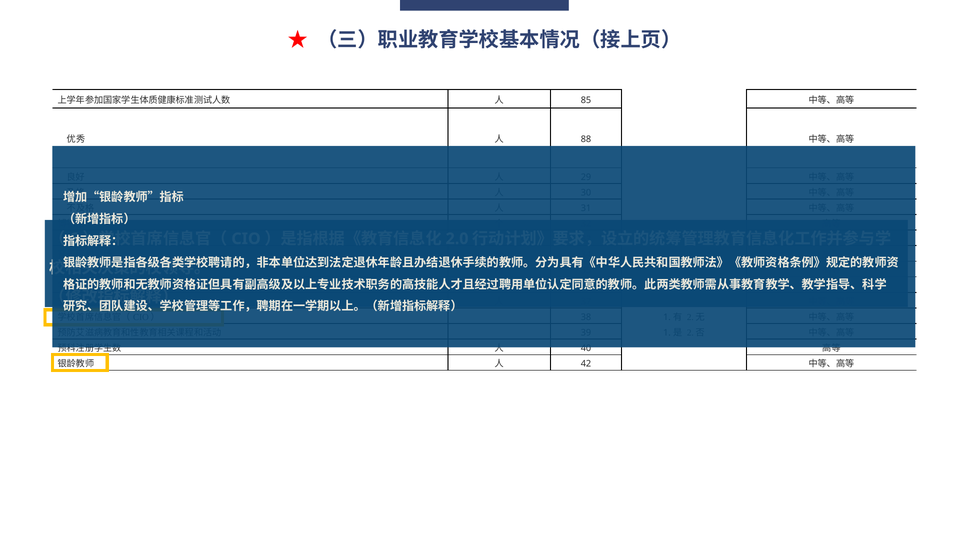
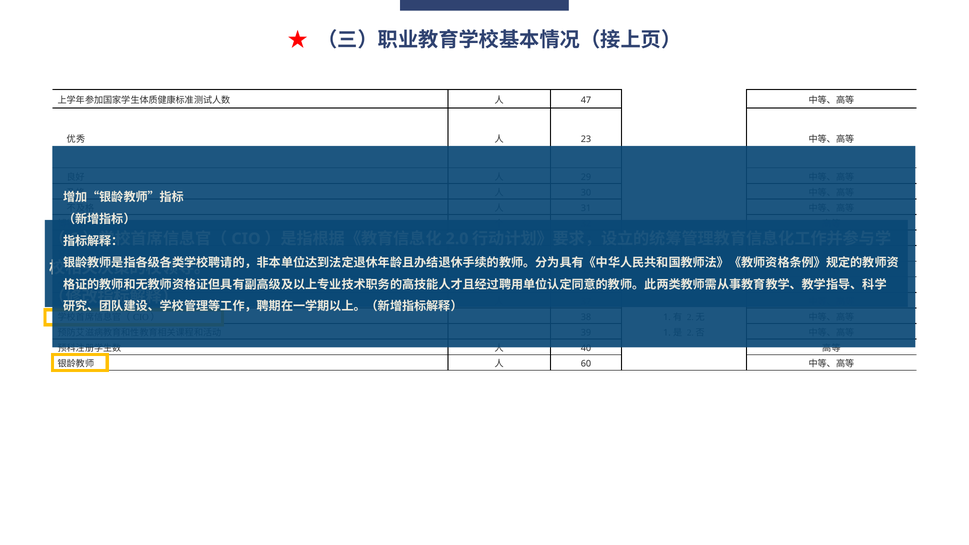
85: 85 -> 47
88: 88 -> 23
42: 42 -> 60
